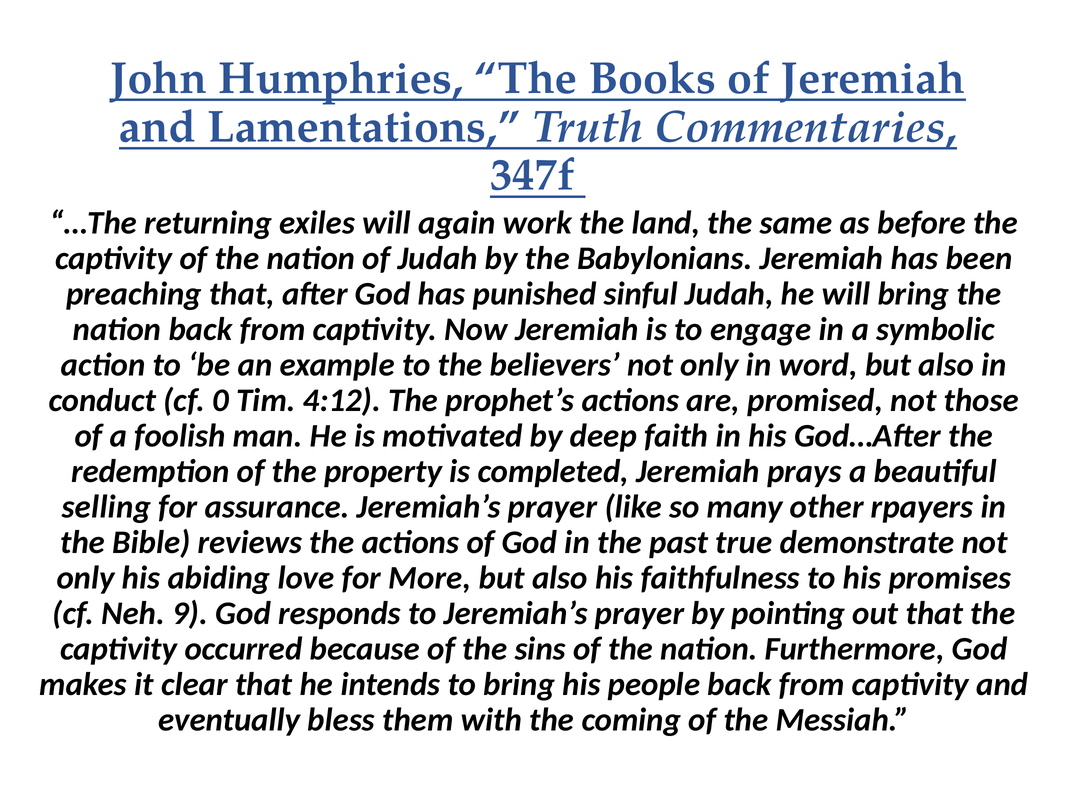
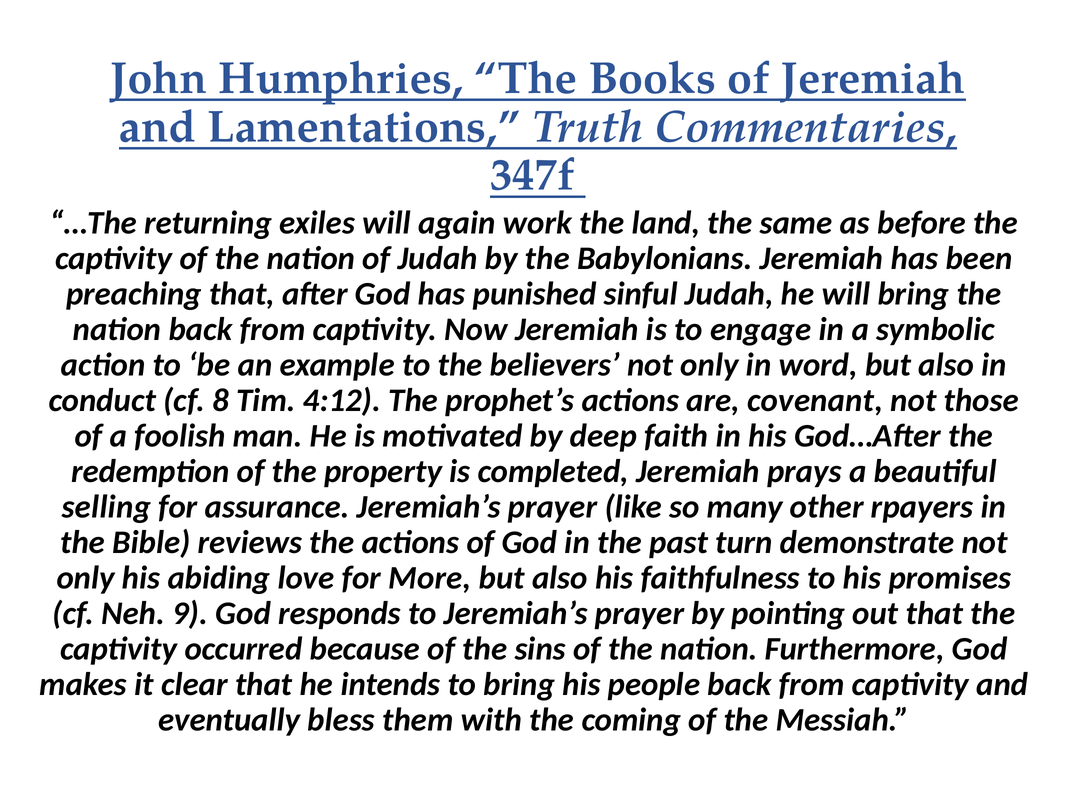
0: 0 -> 8
promised: promised -> covenant
true: true -> turn
